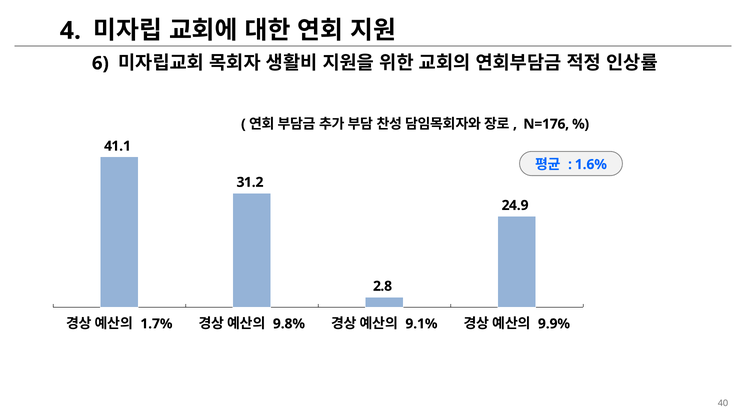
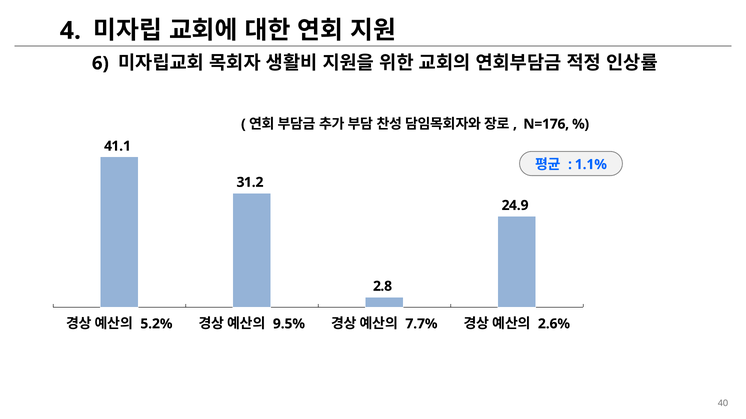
1.6%: 1.6% -> 1.1%
1.7%: 1.7% -> 5.2%
9.8%: 9.8% -> 9.5%
9.1%: 9.1% -> 7.7%
9.9%: 9.9% -> 2.6%
